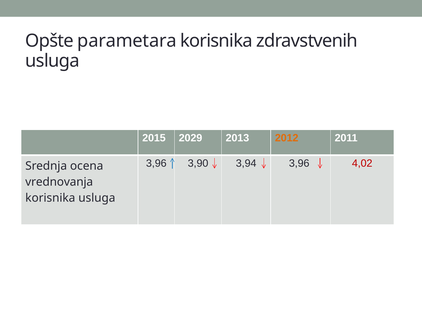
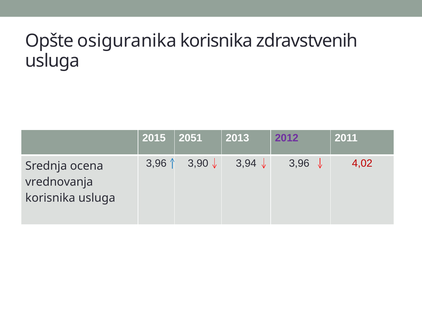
parametara: parametara -> osiguranika
2029: 2029 -> 2051
2012 colour: orange -> purple
